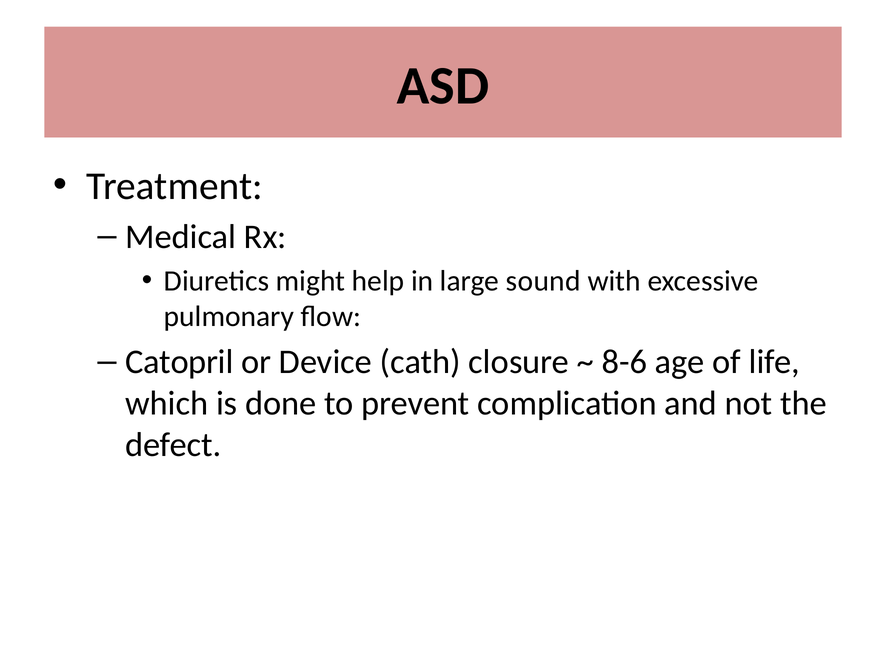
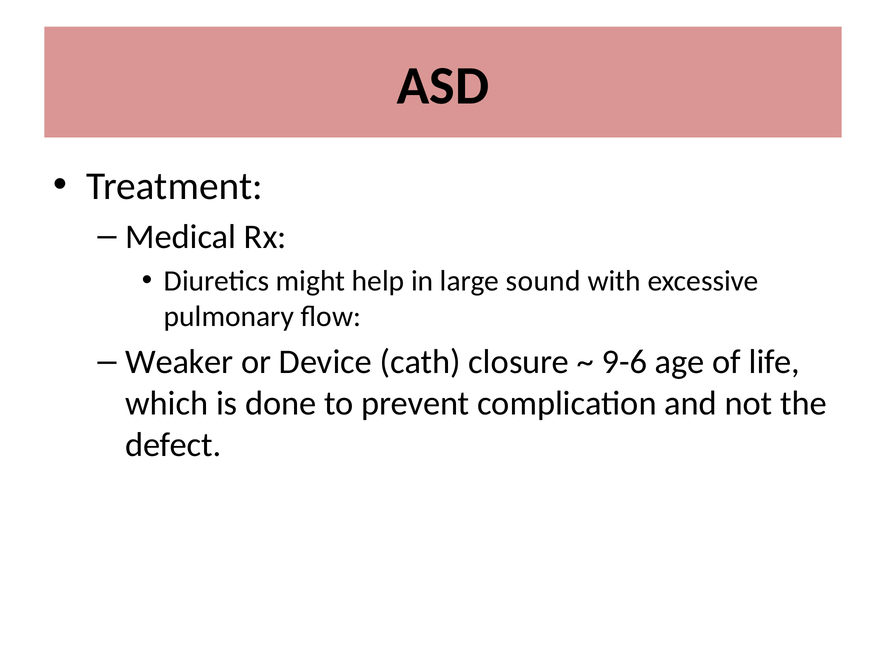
Catopril: Catopril -> Weaker
8-6: 8-6 -> 9-6
